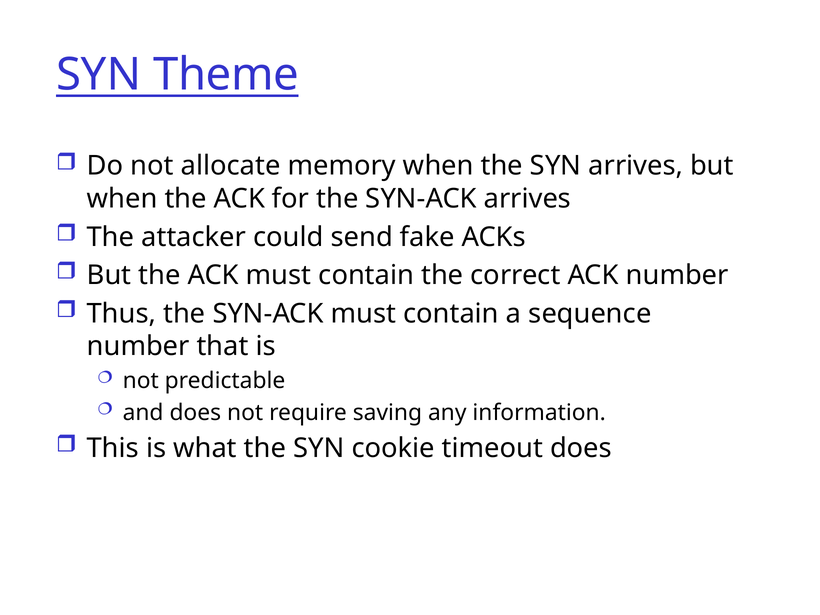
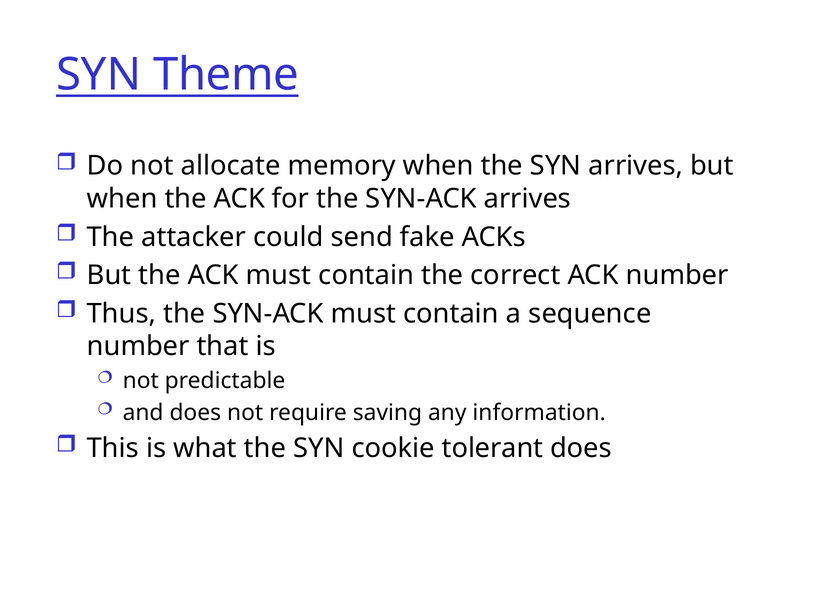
timeout: timeout -> tolerant
